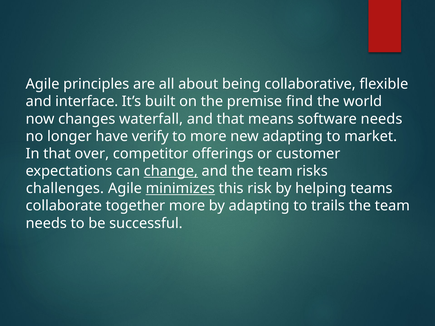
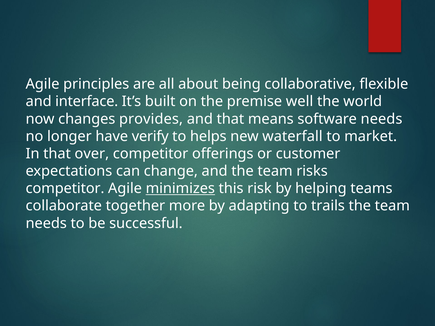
find: find -> well
waterfall: waterfall -> provides
to more: more -> helps
new adapting: adapting -> waterfall
change underline: present -> none
challenges at (65, 189): challenges -> competitor
